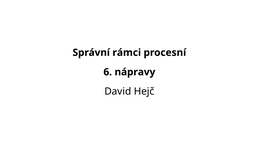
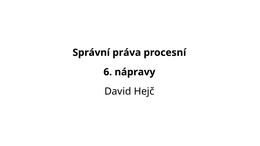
rámci: rámci -> práva
